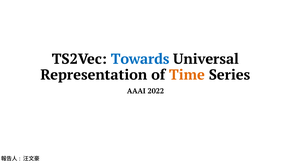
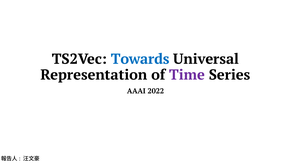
Time colour: orange -> purple
